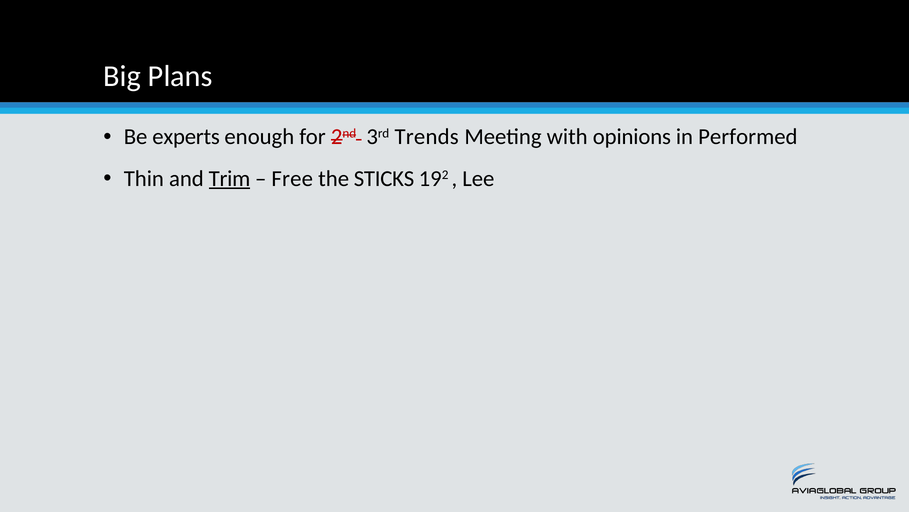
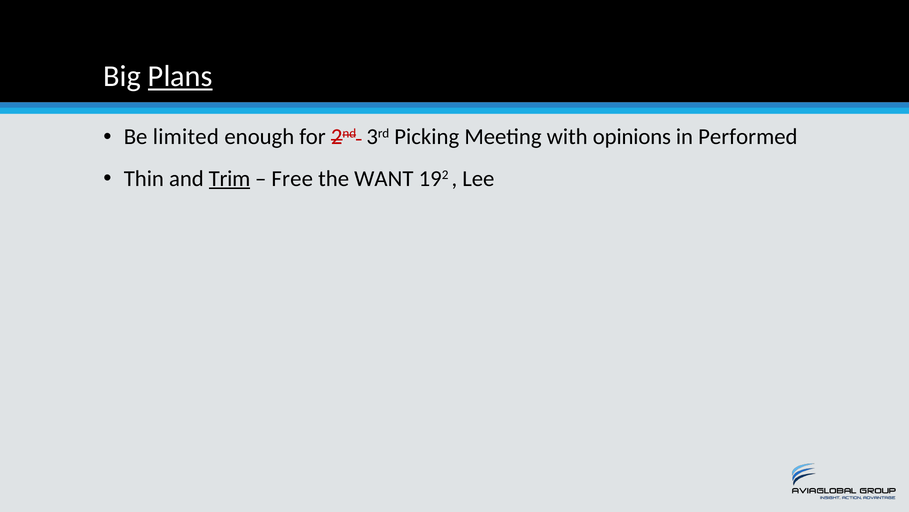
Plans underline: none -> present
experts: experts -> limited
Trends: Trends -> Picking
STICKS: STICKS -> WANT
